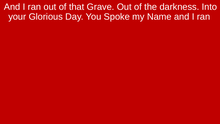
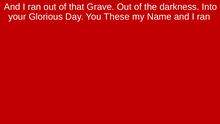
Spoke: Spoke -> These
